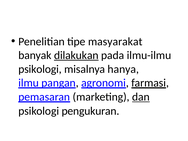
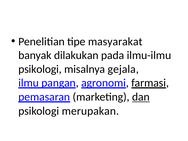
dilakukan underline: present -> none
hanya: hanya -> gejala
pengukuran: pengukuran -> merupakan
